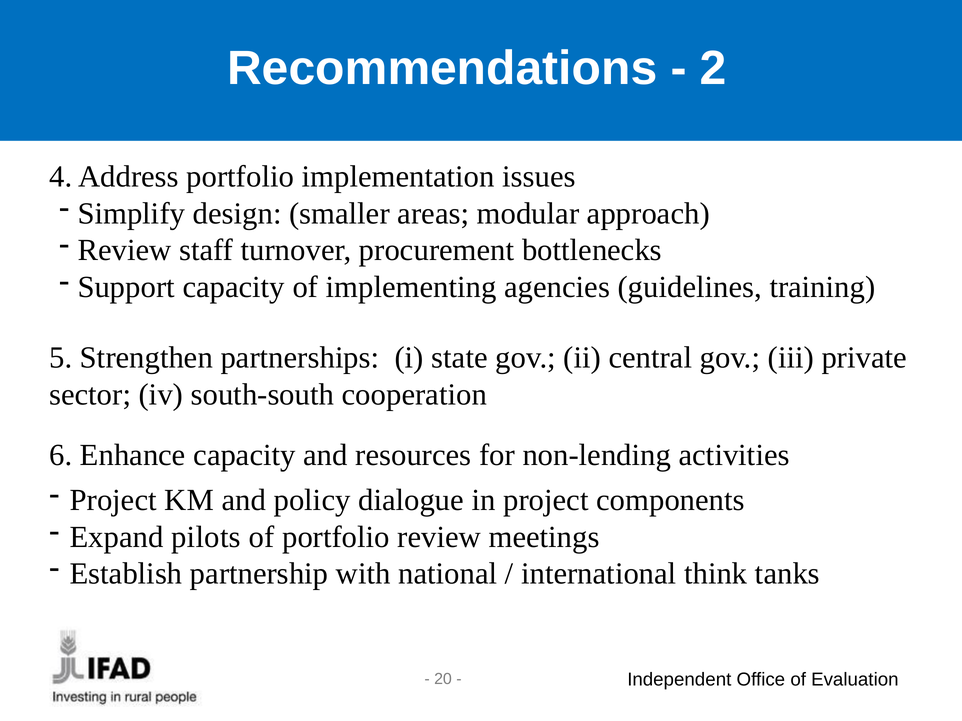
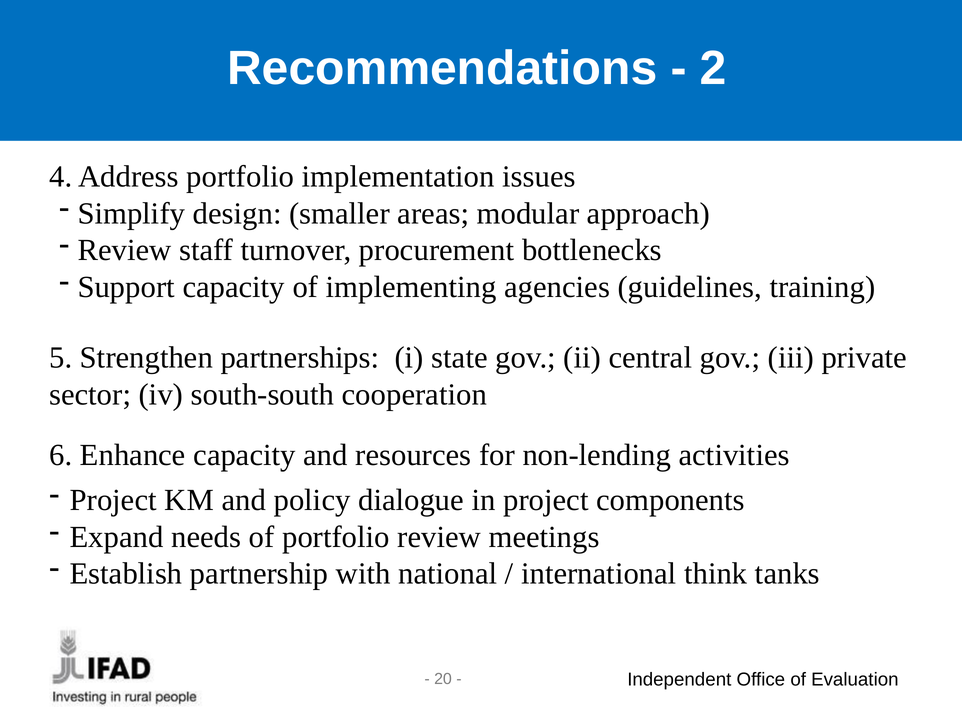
pilots: pilots -> needs
